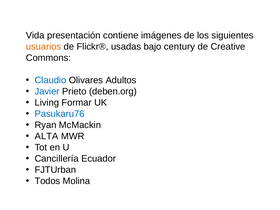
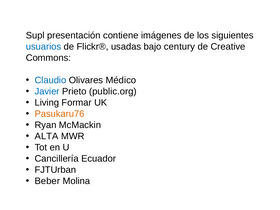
Vida: Vida -> Supl
usuarios colour: orange -> blue
Adultos: Adultos -> Médico
deben.org: deben.org -> public.org
Pasukaru76 colour: blue -> orange
Todos: Todos -> Beber
